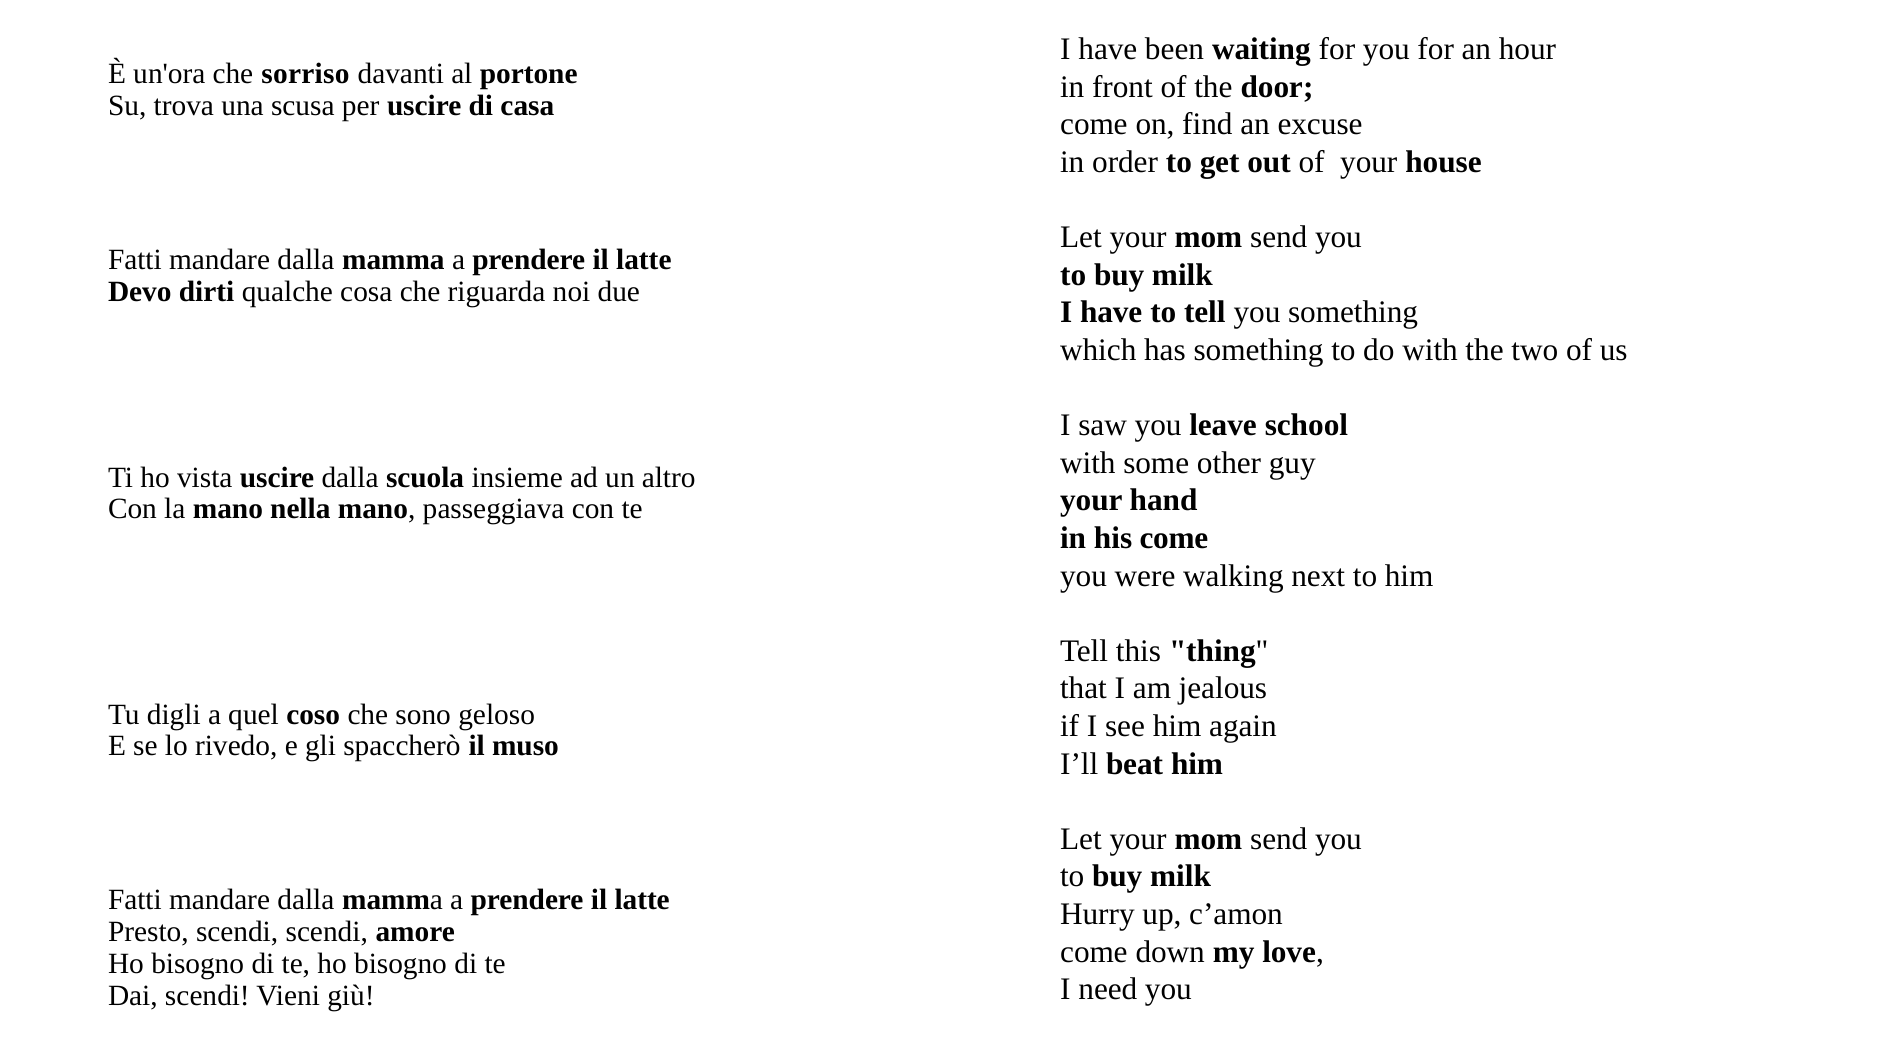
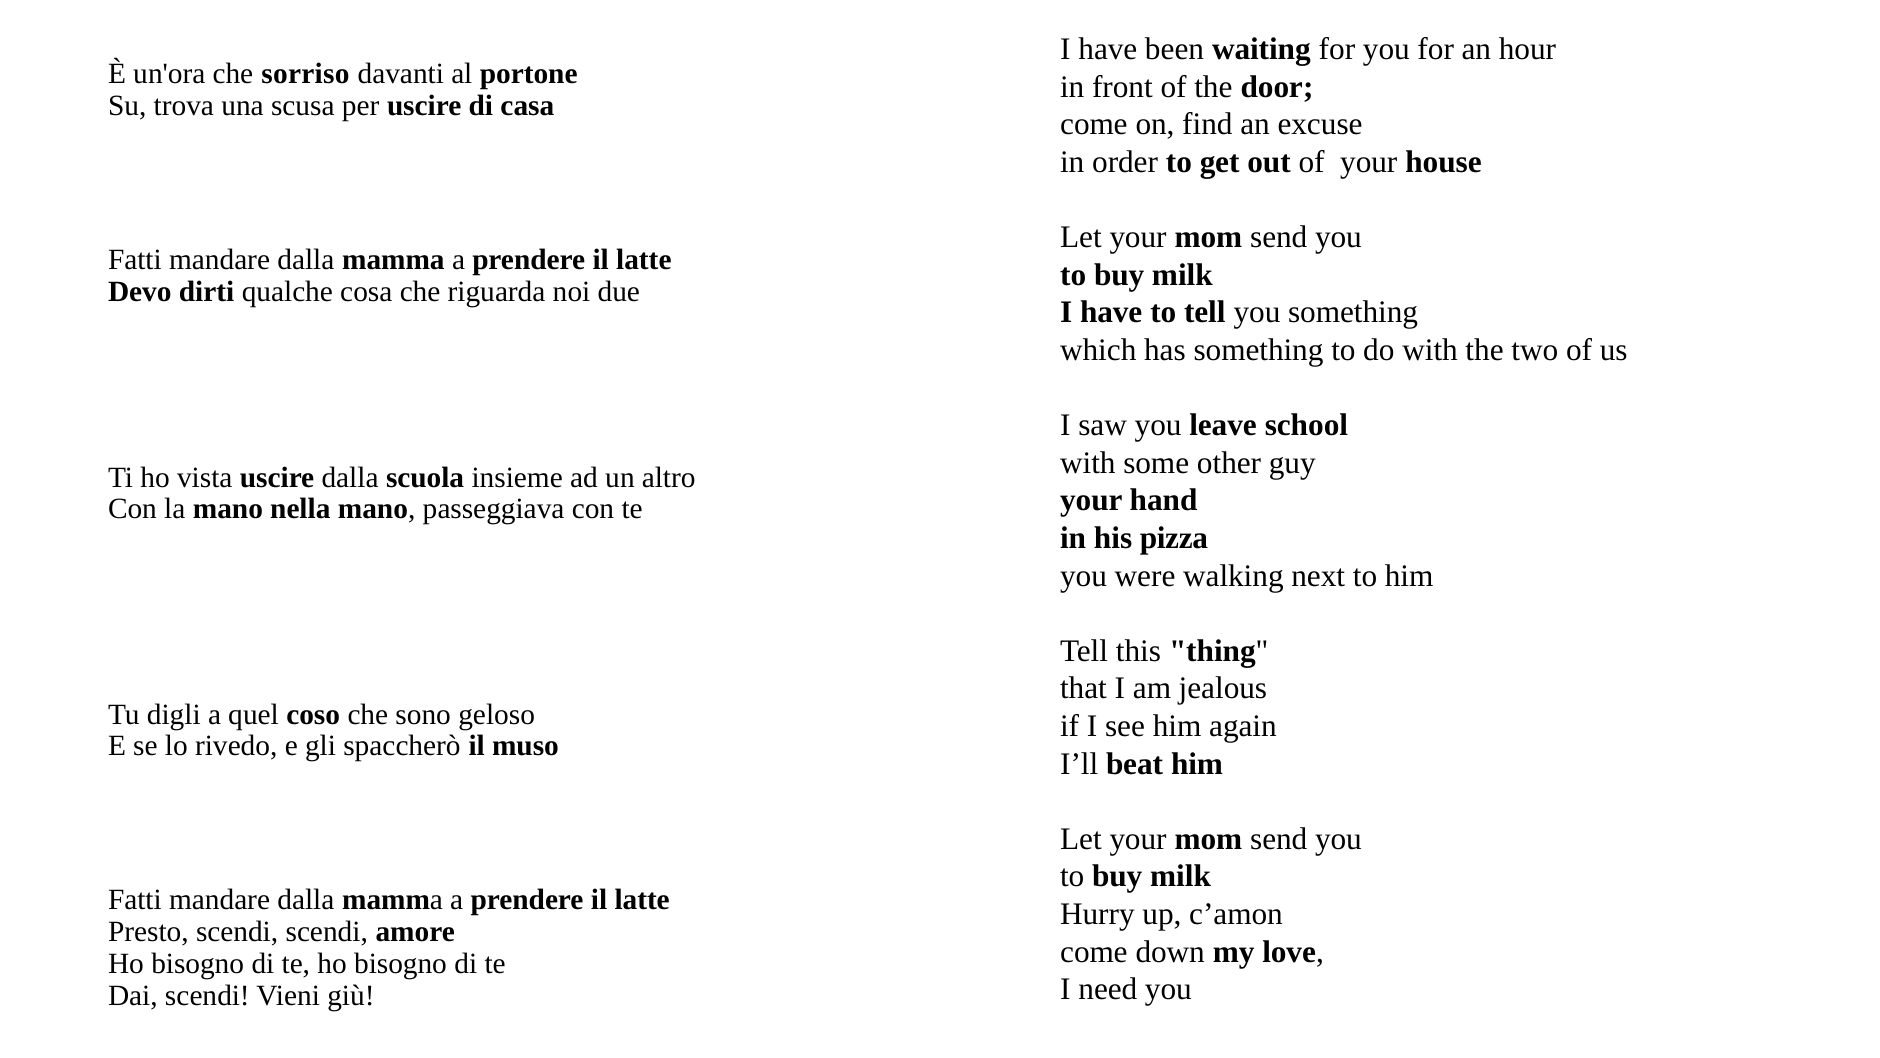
his come: come -> pizza
